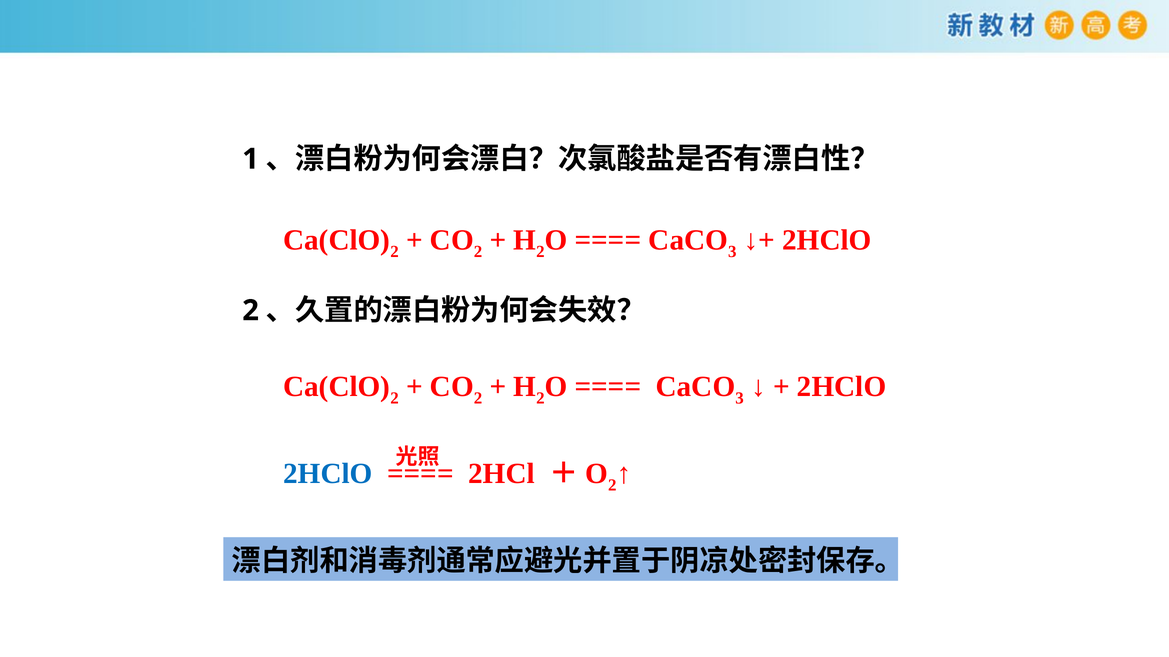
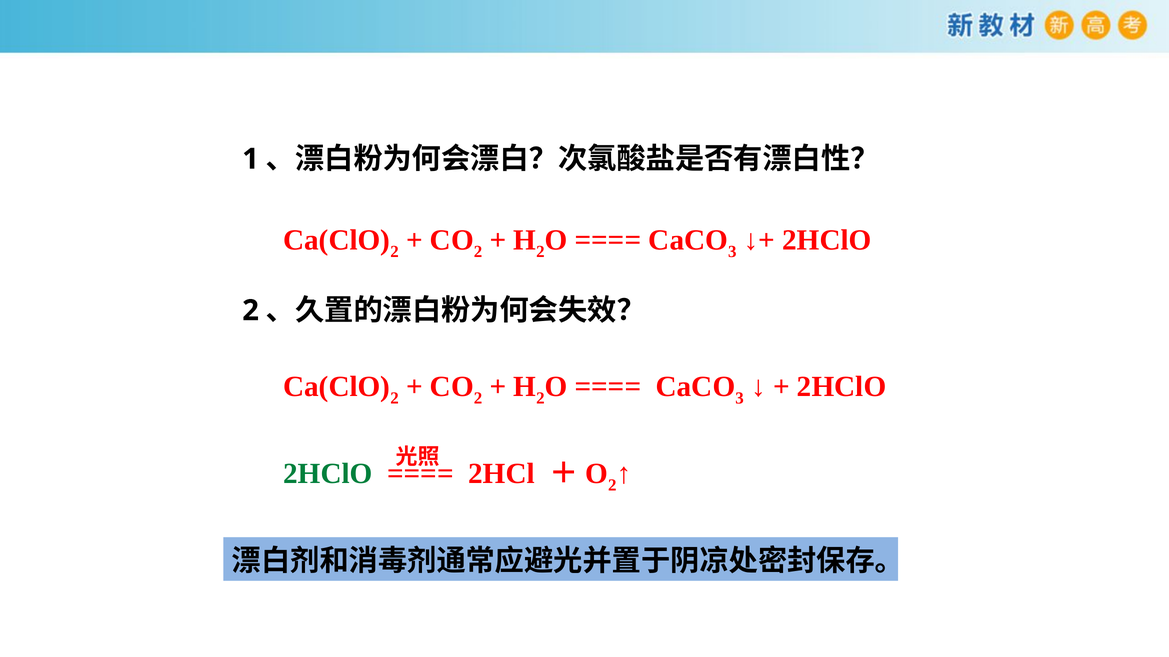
2HClO at (328, 474) colour: blue -> green
